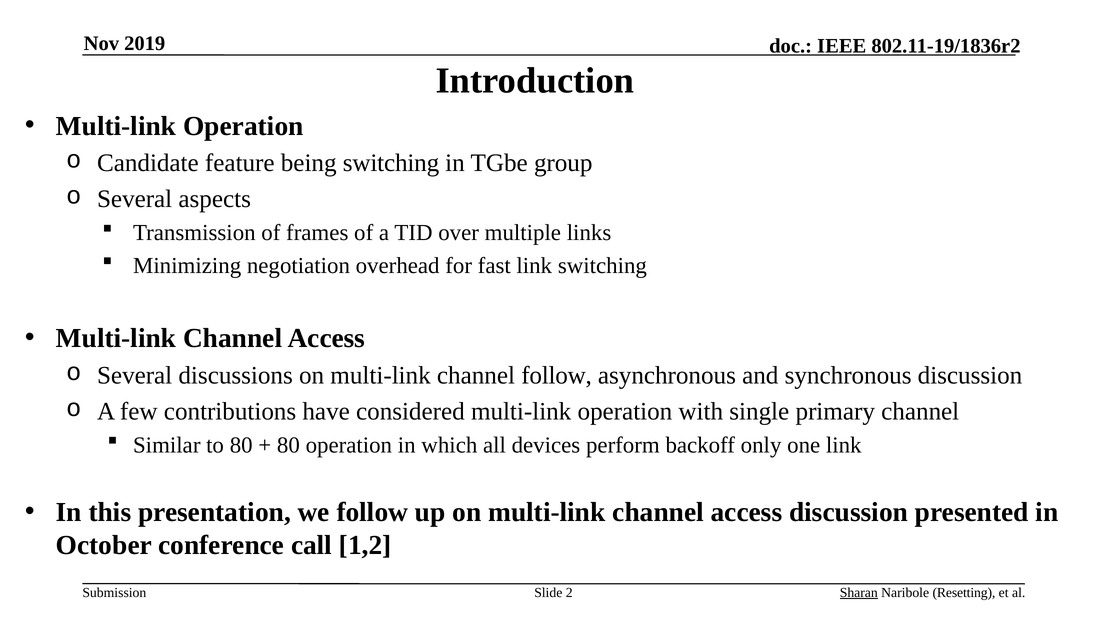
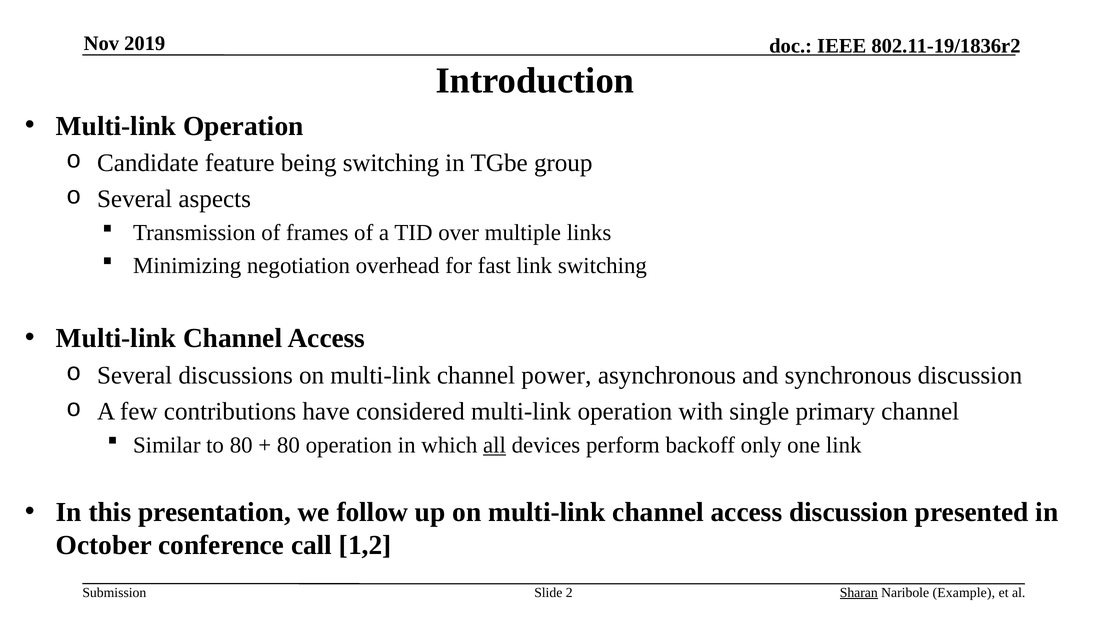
channel follow: follow -> power
all underline: none -> present
Resetting: Resetting -> Example
